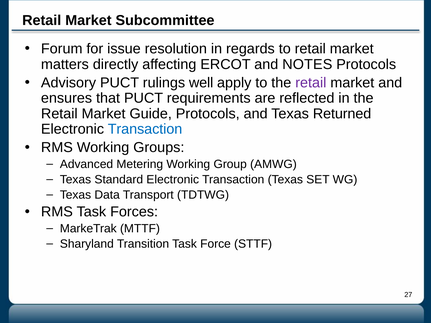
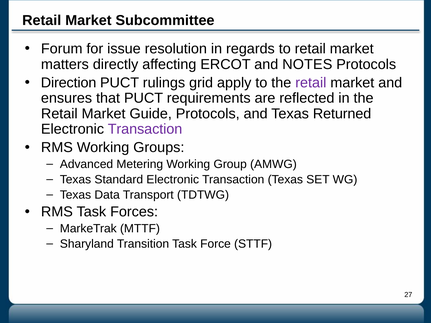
Advisory: Advisory -> Direction
well: well -> grid
Transaction at (145, 129) colour: blue -> purple
